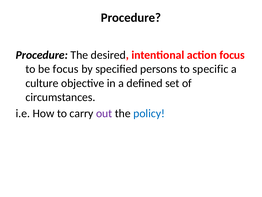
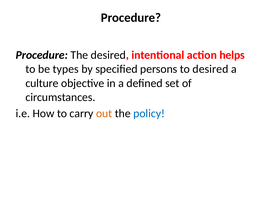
action focus: focus -> helps
be focus: focus -> types
to specific: specific -> desired
out colour: purple -> orange
